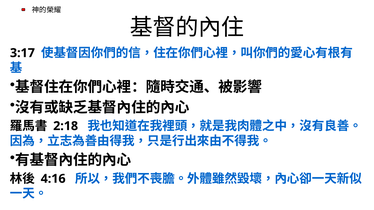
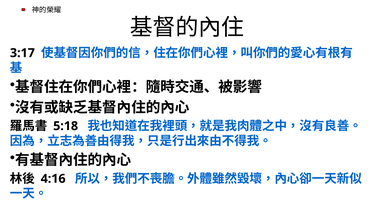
2:18: 2:18 -> 5:18
